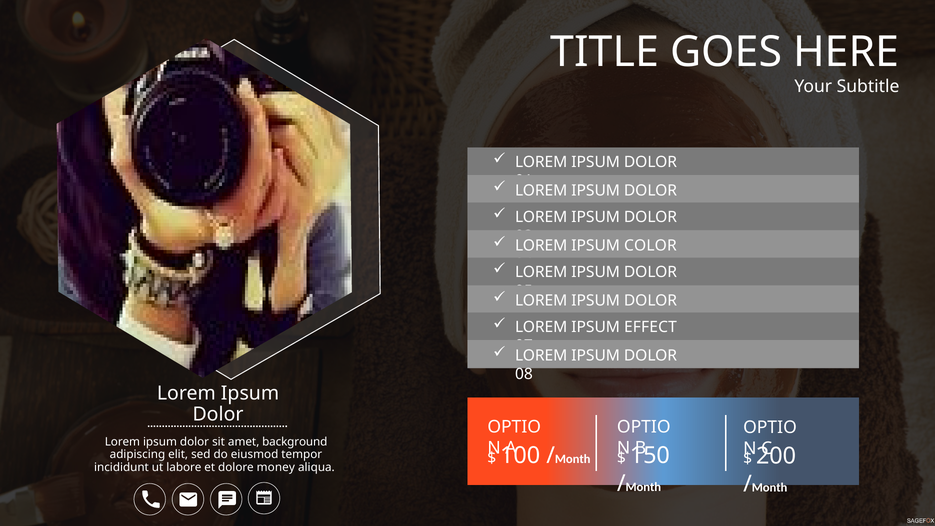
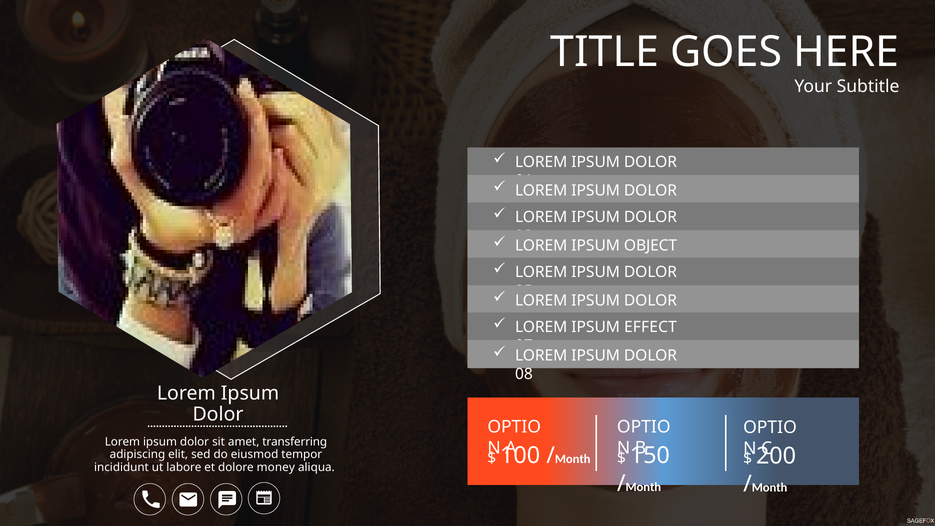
COLOR: COLOR -> OBJECT
background: background -> transferring
